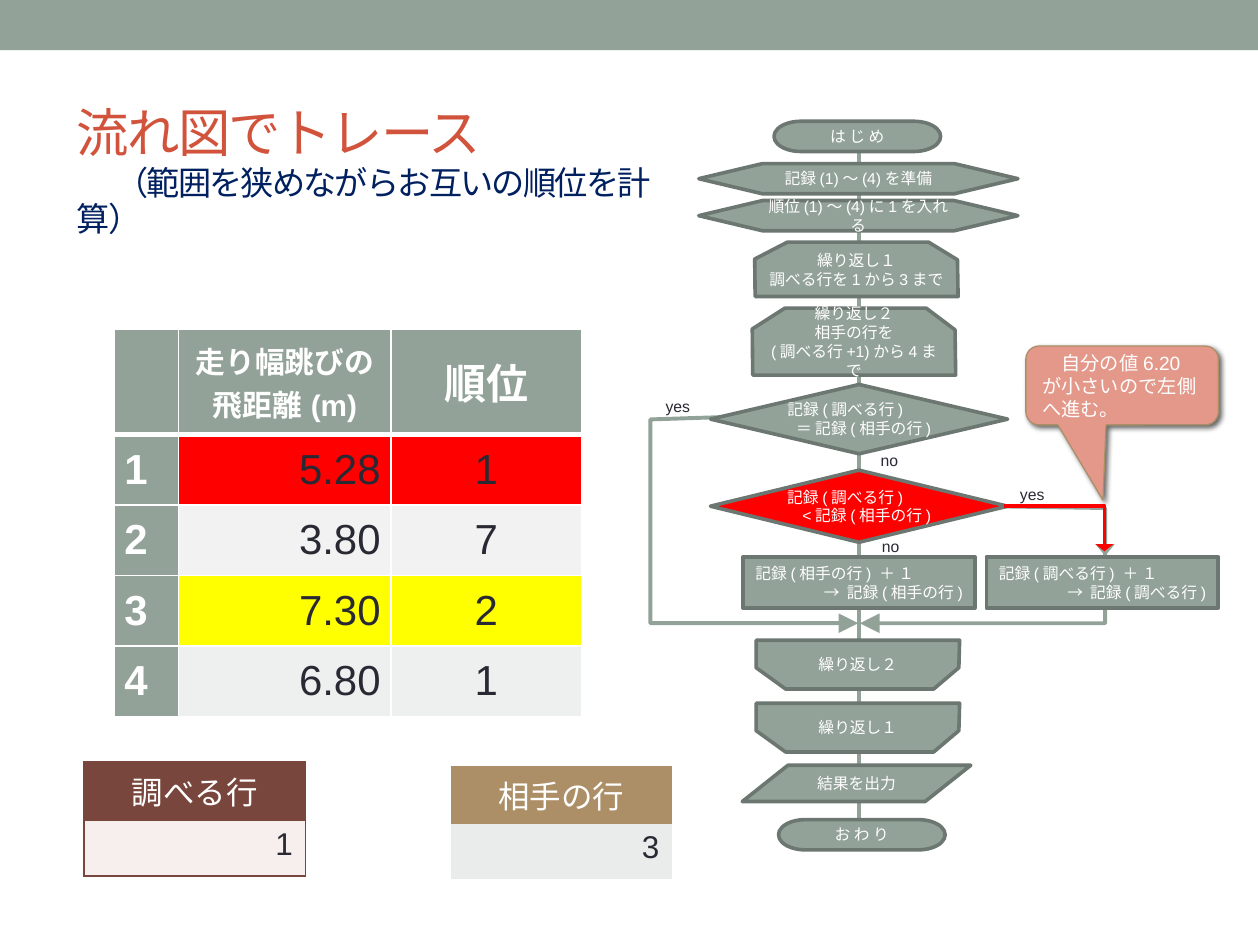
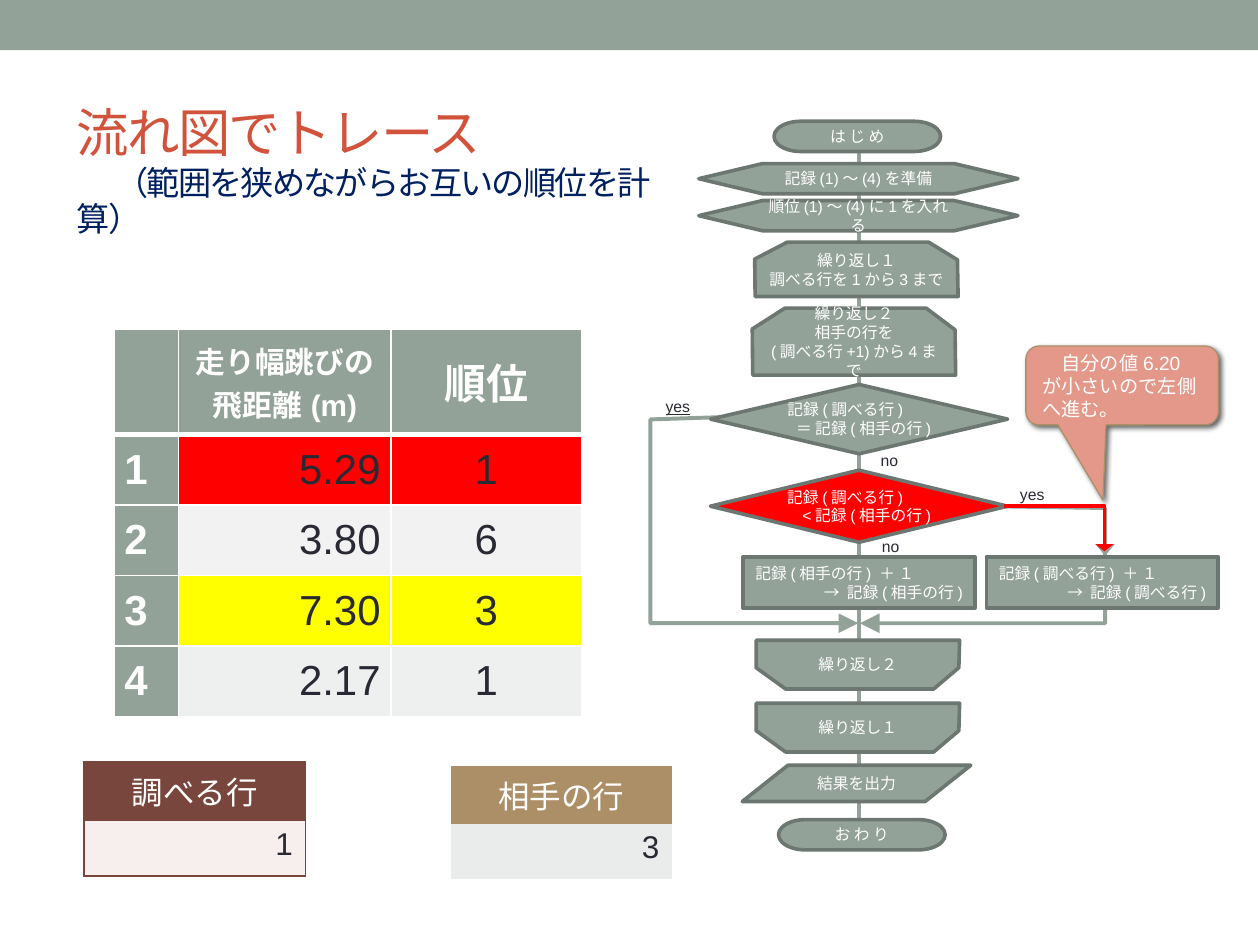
yes at (678, 407) underline: none -> present
5.28: 5.28 -> 5.29
7: 7 -> 6
7.30 2: 2 -> 3
6.80: 6.80 -> 2.17
